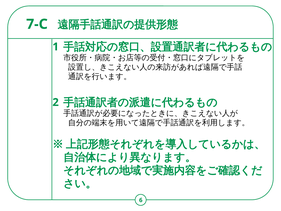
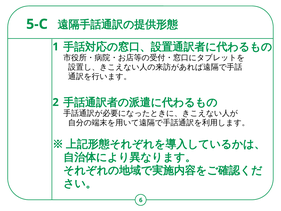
7-C: 7-C -> 5-C
